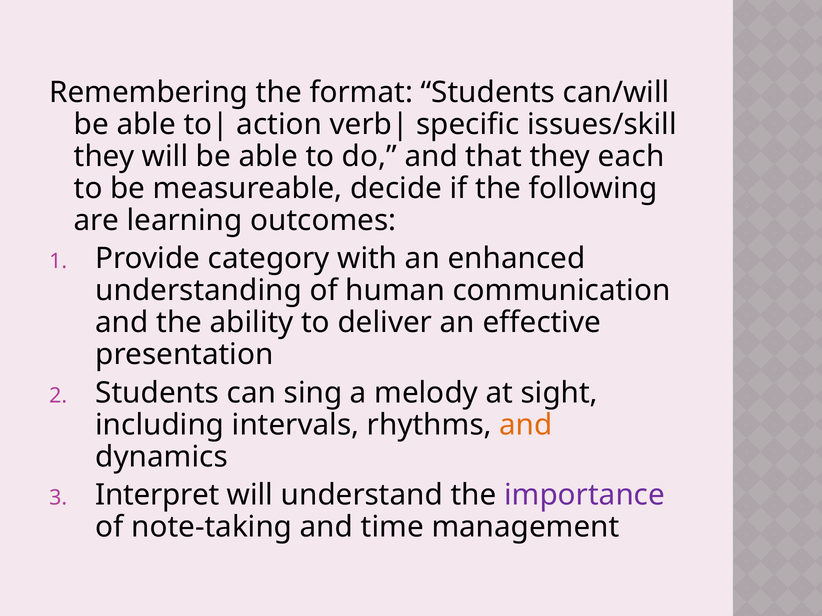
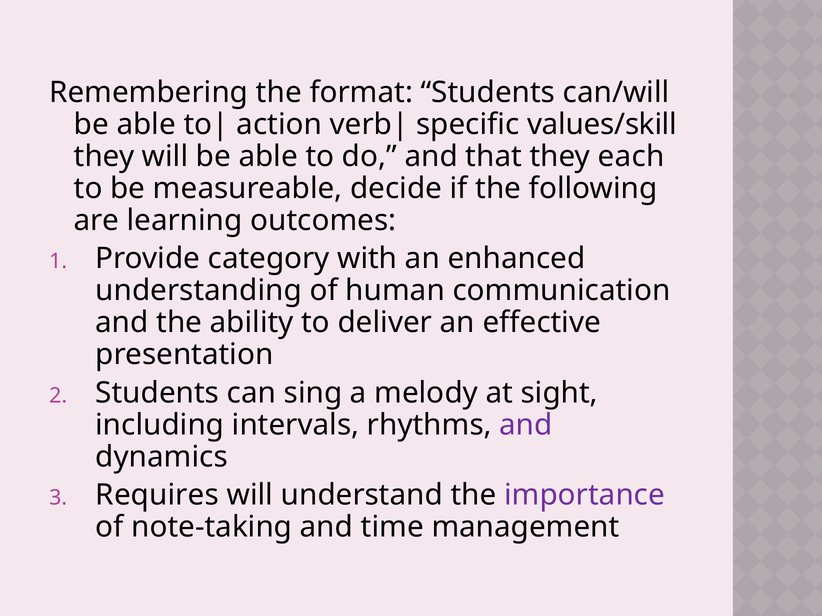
issues/skill: issues/skill -> values/skill
and at (526, 425) colour: orange -> purple
Interpret: Interpret -> Requires
